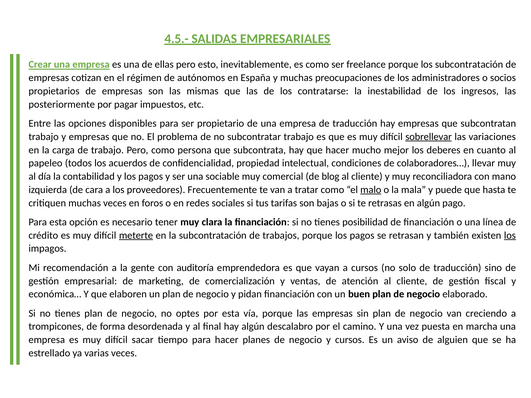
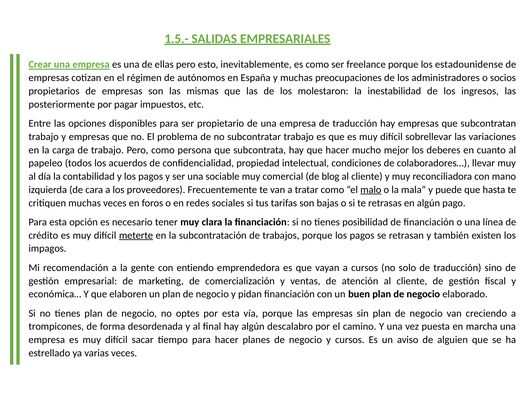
4.5.-: 4.5.- -> 1.5.-
los subcontratación: subcontratación -> estadounidense
contratarse: contratarse -> molestaron
sobrellevar underline: present -> none
los at (510, 235) underline: present -> none
auditoría: auditoría -> entiendo
